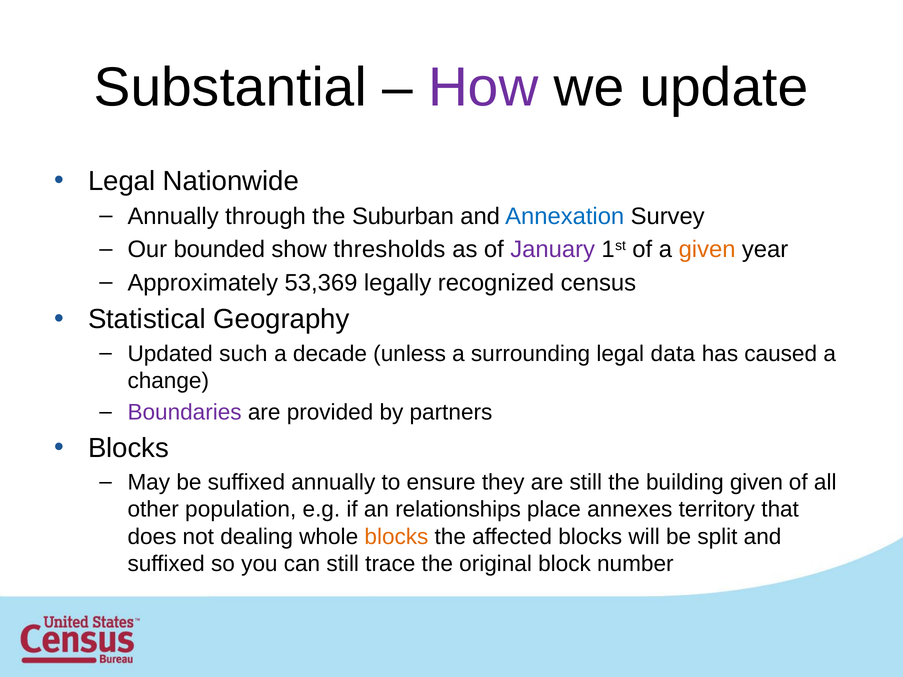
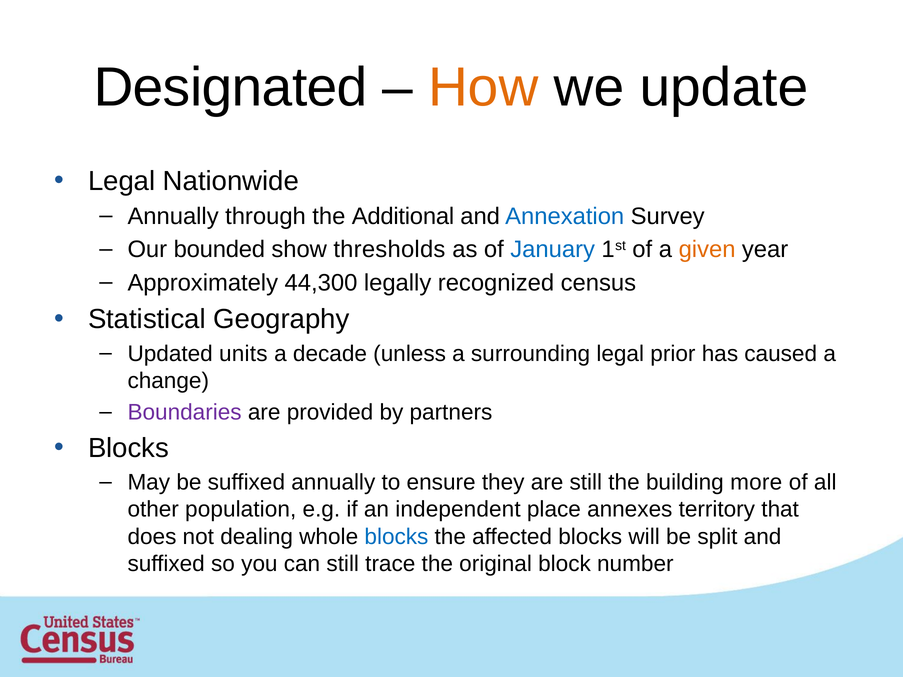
Substantial: Substantial -> Designated
How colour: purple -> orange
Suburban: Suburban -> Additional
January colour: purple -> blue
53,369: 53,369 -> 44,300
such: such -> units
data: data -> prior
building given: given -> more
relationships: relationships -> independent
blocks at (396, 537) colour: orange -> blue
